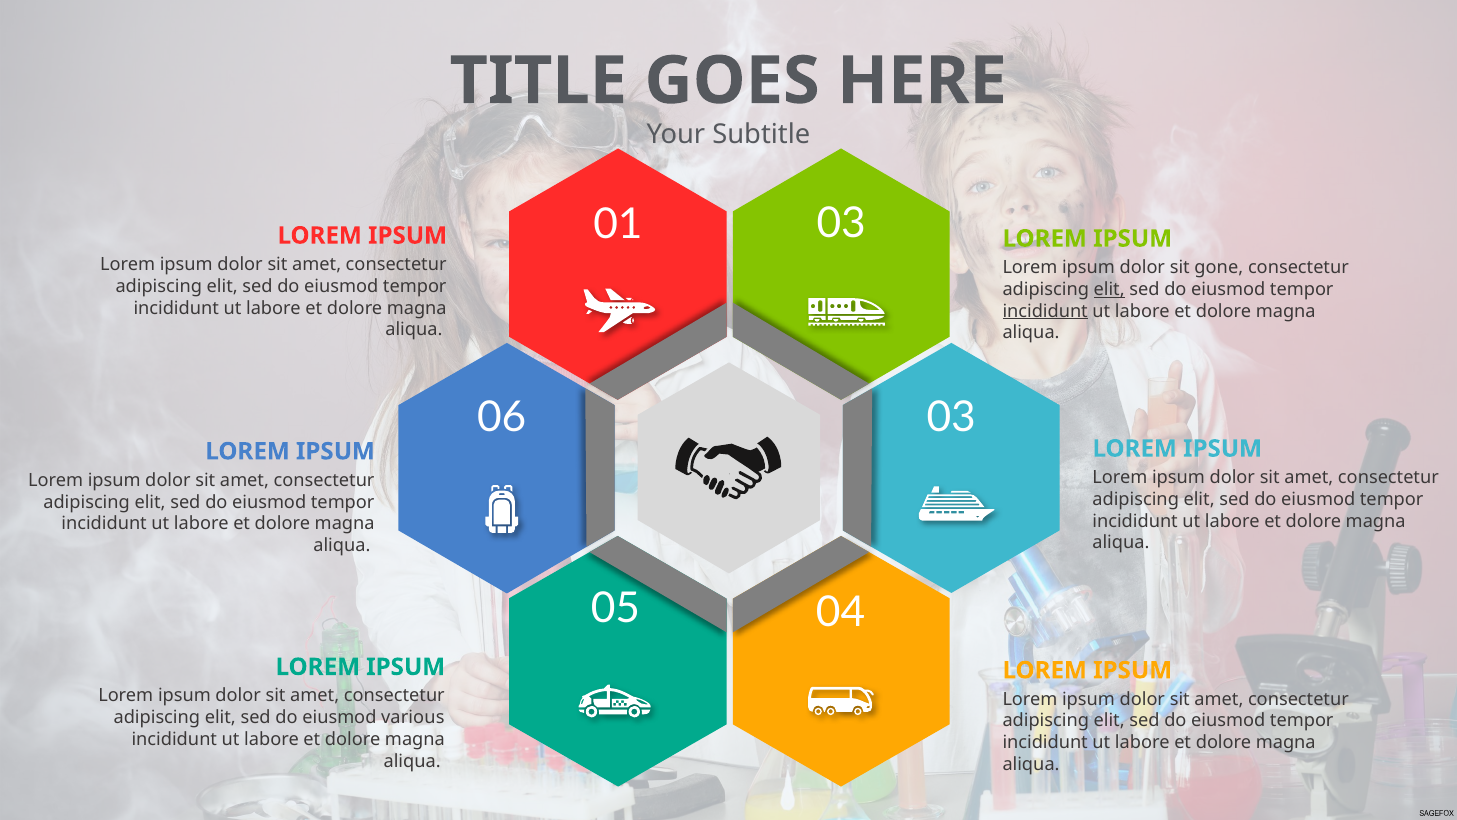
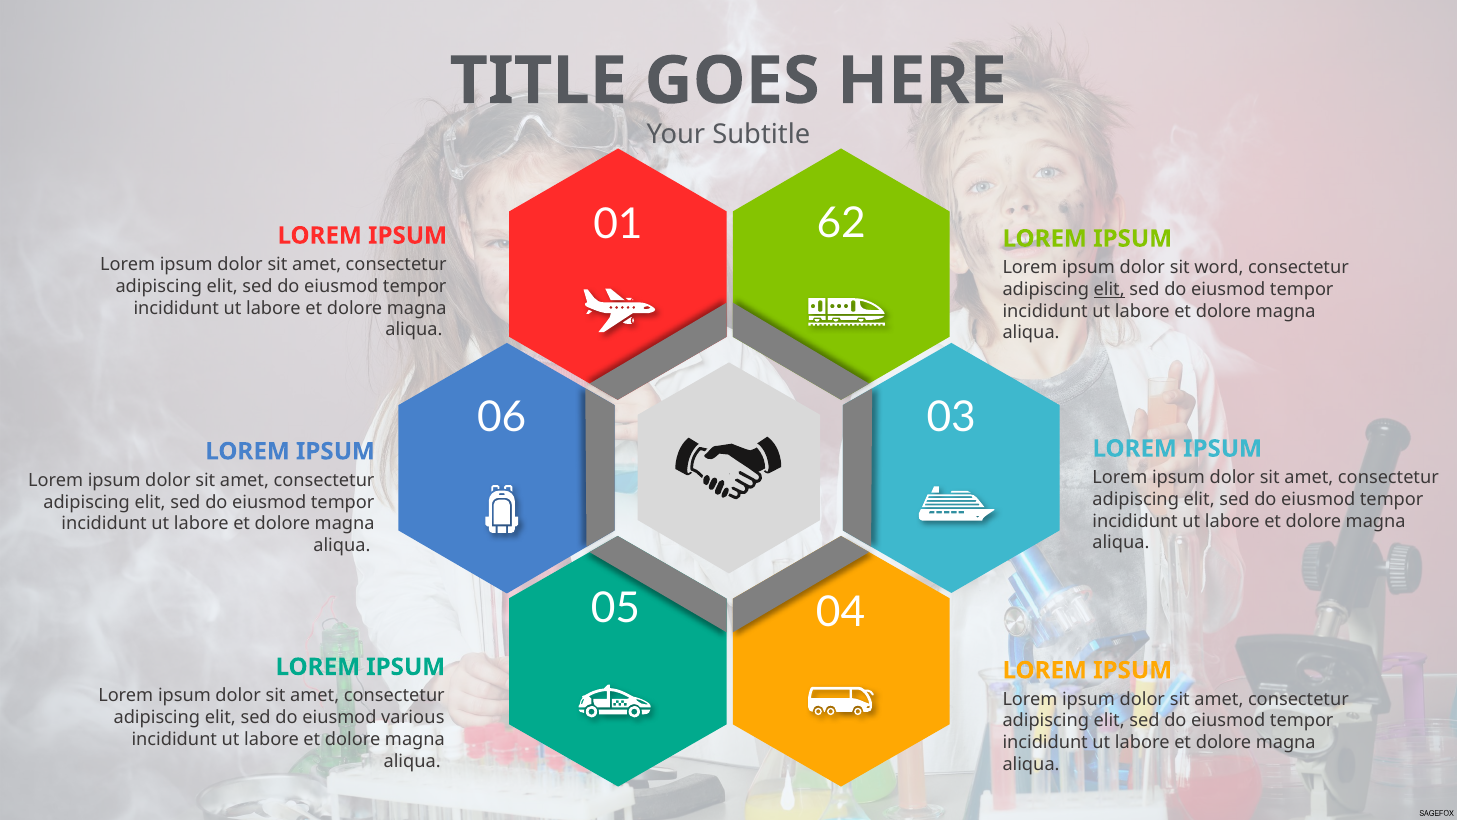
01 03: 03 -> 62
gone: gone -> word
incididunt at (1045, 311) underline: present -> none
